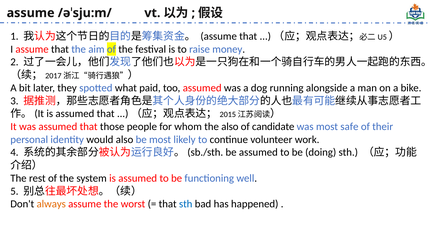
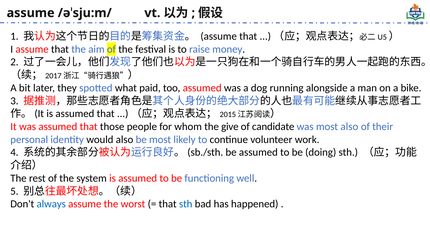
the also: also -> give
most safe: safe -> also
always colour: orange -> blue
